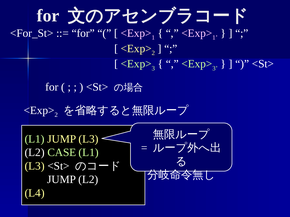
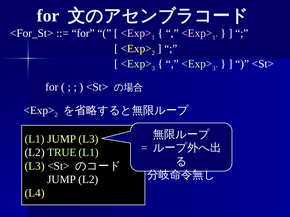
CASE: CASE -> TRUE
